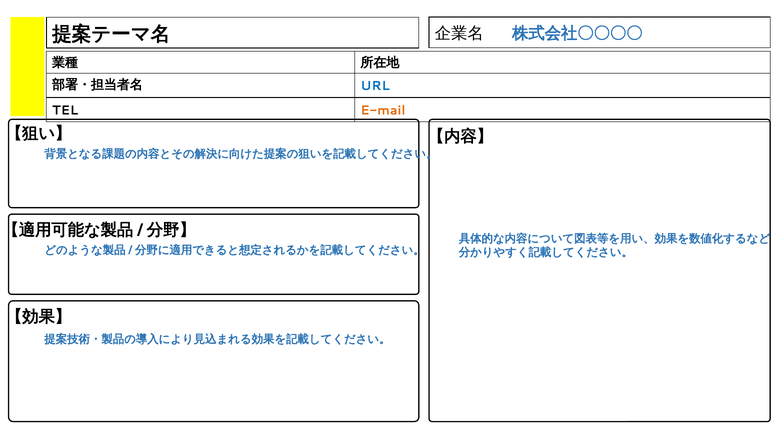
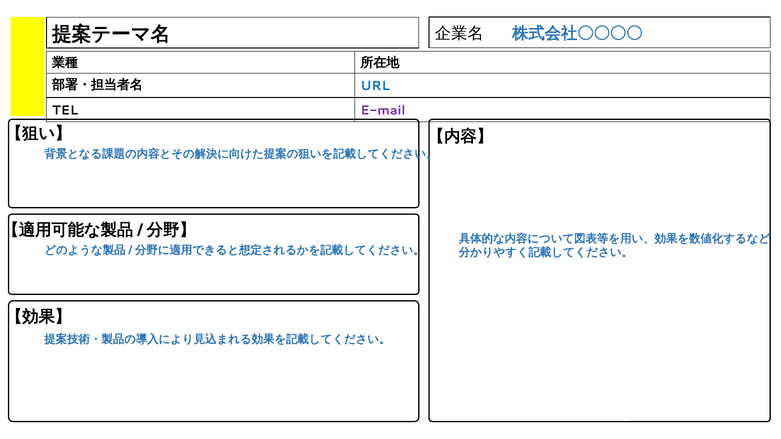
E-mail colour: orange -> purple
